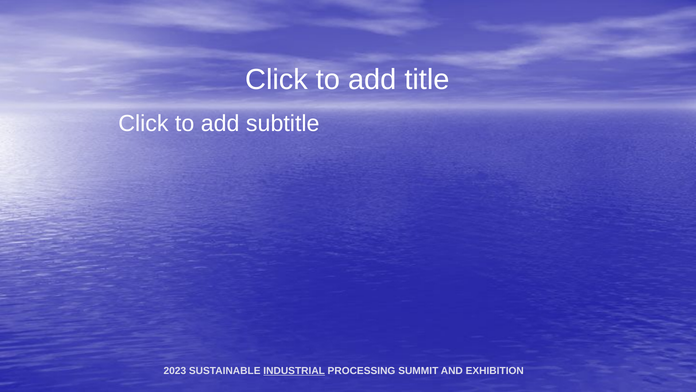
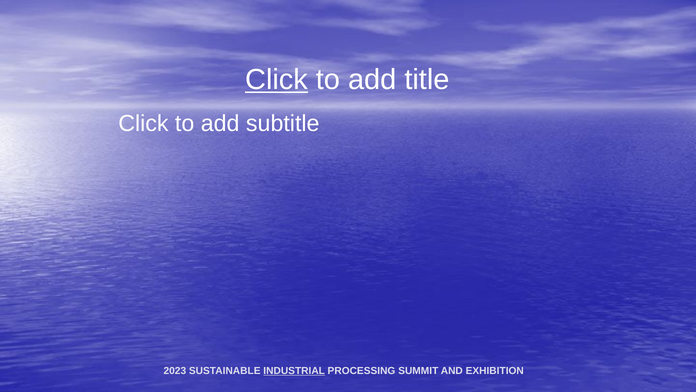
Click at (276, 80) underline: none -> present
